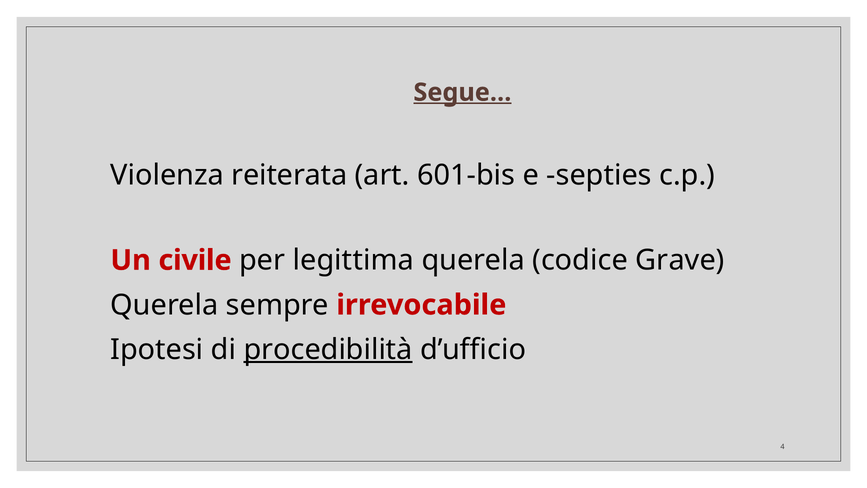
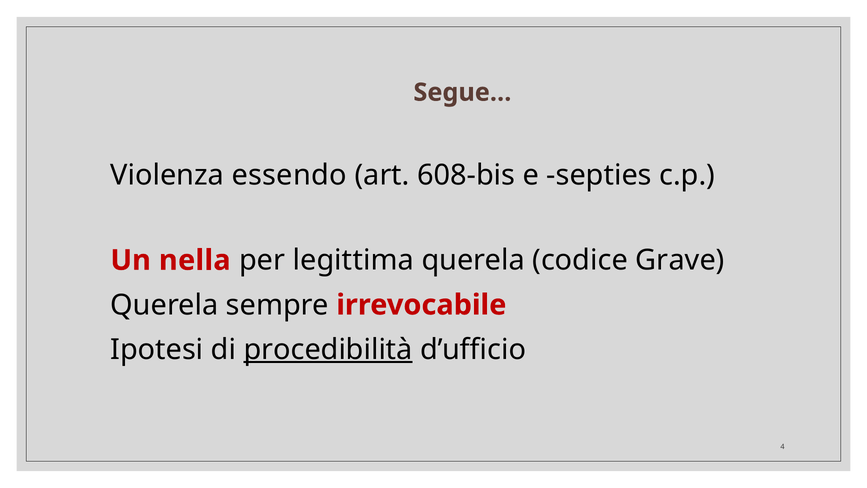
Segue… underline: present -> none
reiterata: reiterata -> essendo
601-bis: 601-bis -> 608-bis
civile: civile -> nella
